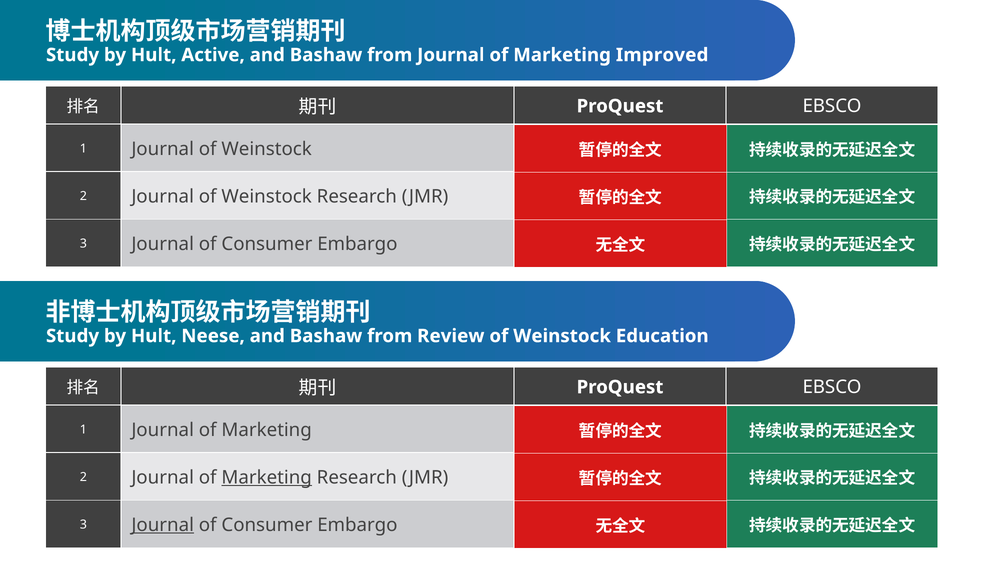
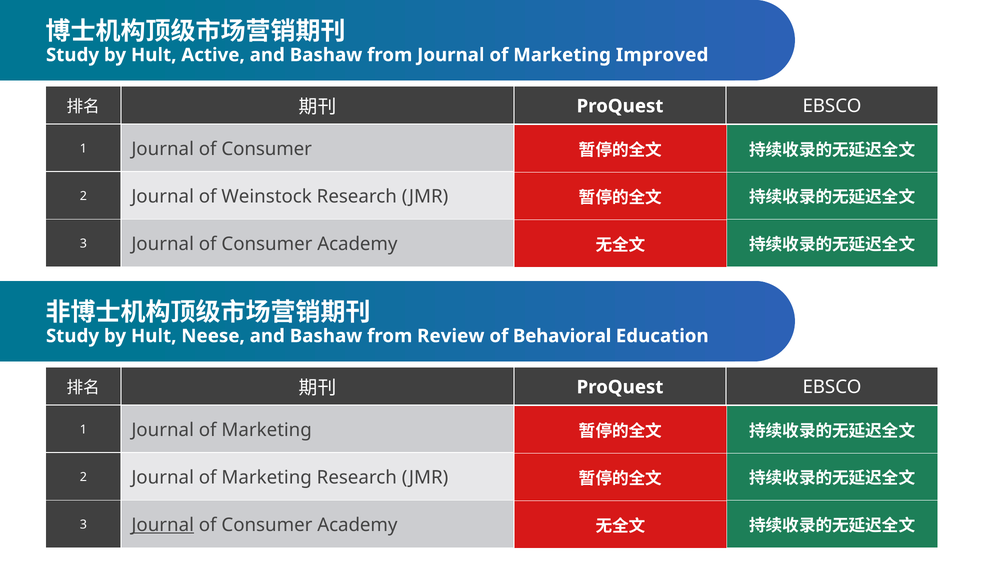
1 Journal of Weinstock: Weinstock -> Consumer
Embargo at (357, 244): Embargo -> Academy
Weinstock at (562, 336): Weinstock -> Behavioral
Marketing at (267, 477) underline: present -> none
Embargo at (357, 525): Embargo -> Academy
